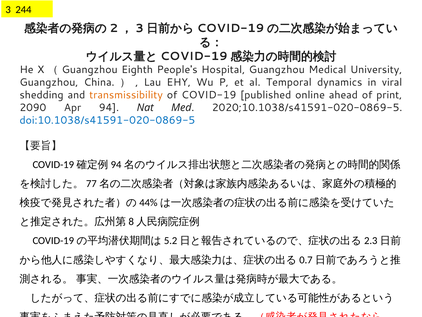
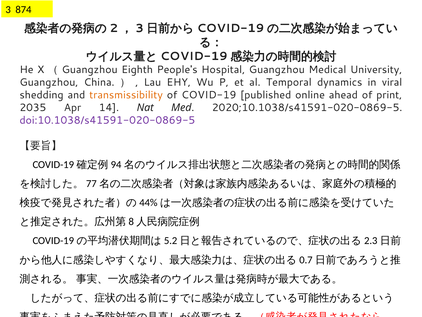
244: 244 -> 874
2090: 2090 -> 2035
94: 94 -> 14
doi:10.1038/s41591-020-0869-5 colour: blue -> purple
